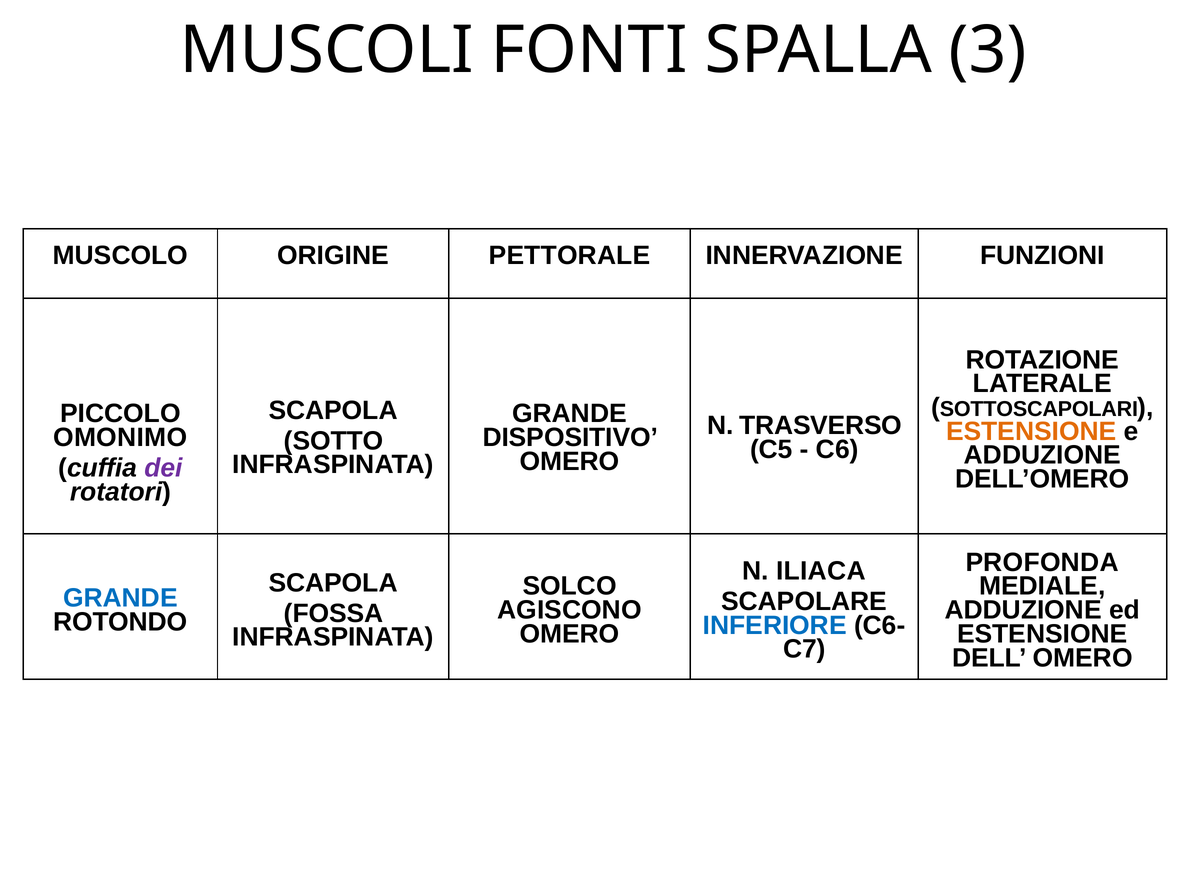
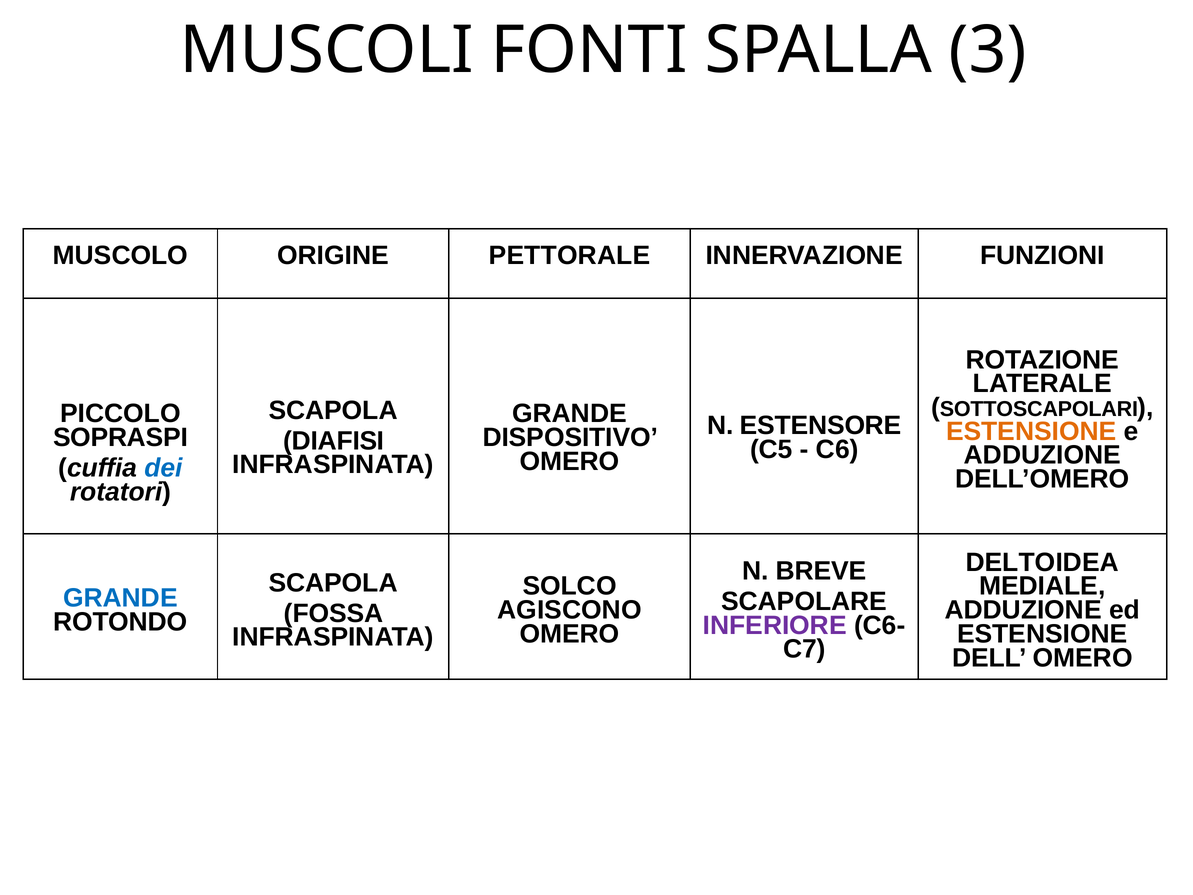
TRASVERSO: TRASVERSO -> ESTENSORE
OMONIMO: OMONIMO -> SOPRASPI
SOTTO: SOTTO -> DIAFISI
dei colour: purple -> blue
PROFONDA: PROFONDA -> DELTOIDEA
ILIACA: ILIACA -> BREVE
INFERIORE colour: blue -> purple
